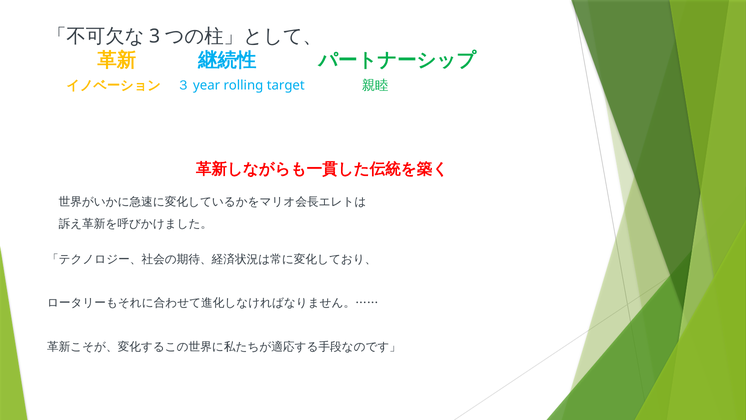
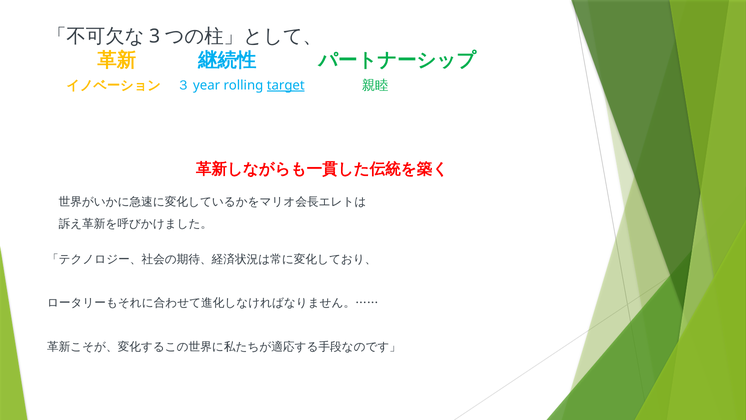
target underline: none -> present
